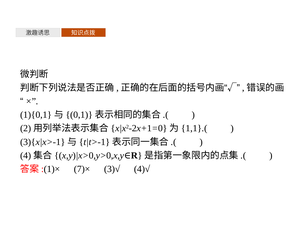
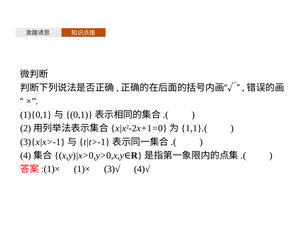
7)×: 7)× -> 1)×
